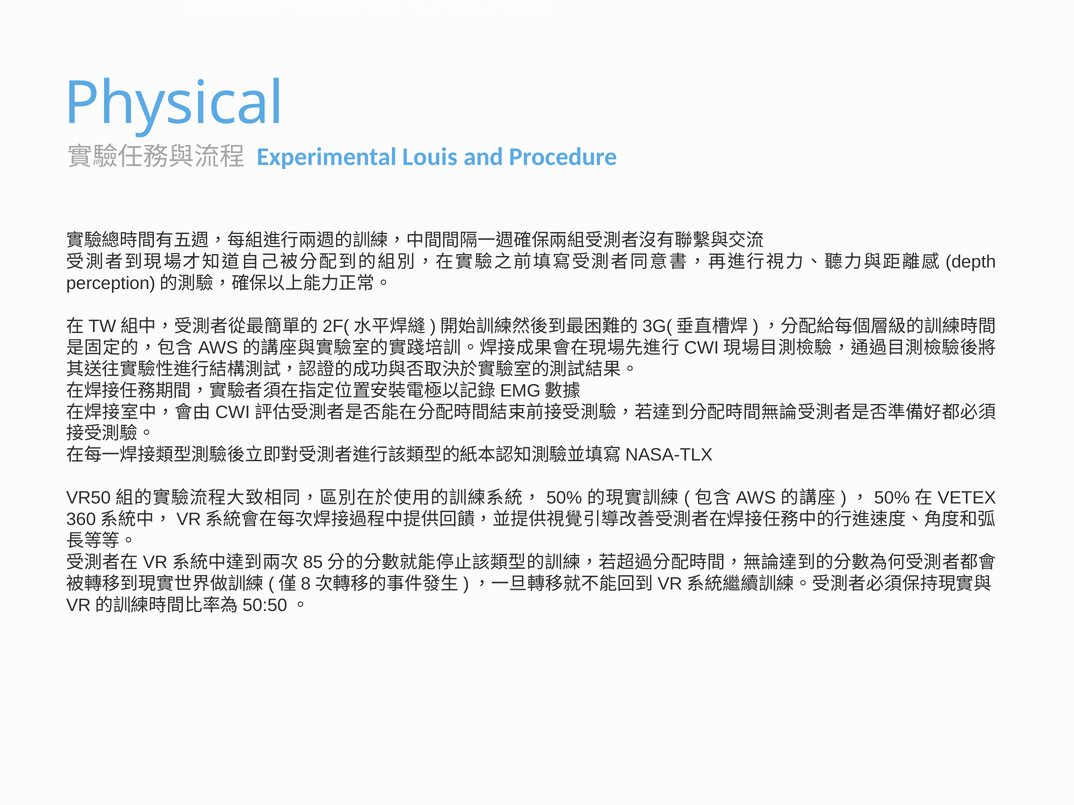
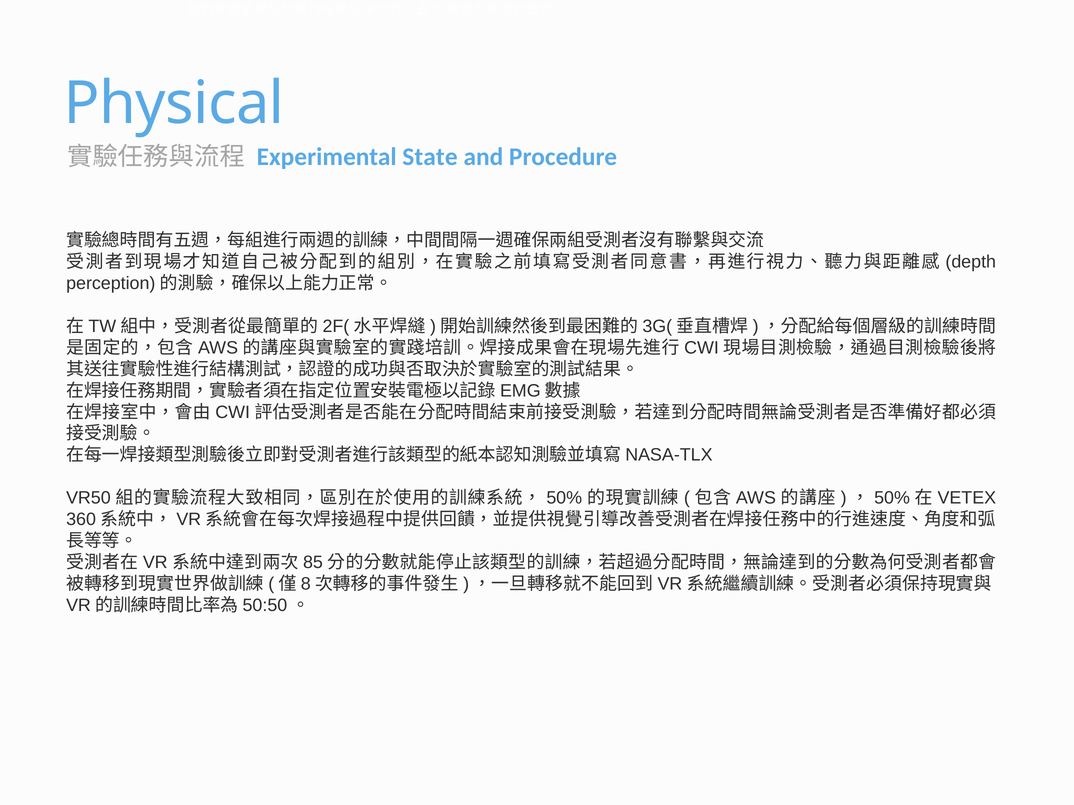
Louis: Louis -> State
